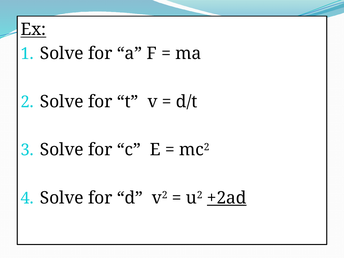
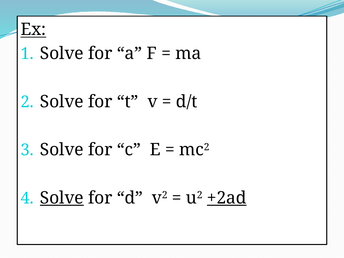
Solve at (62, 198) underline: none -> present
